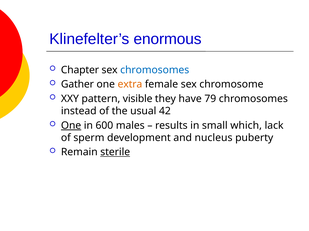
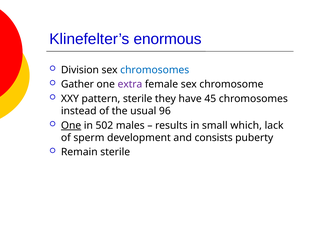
Chapter: Chapter -> Division
extra colour: orange -> purple
pattern visible: visible -> sterile
79: 79 -> 45
42: 42 -> 96
600: 600 -> 502
nucleus: nucleus -> consists
sterile at (115, 153) underline: present -> none
